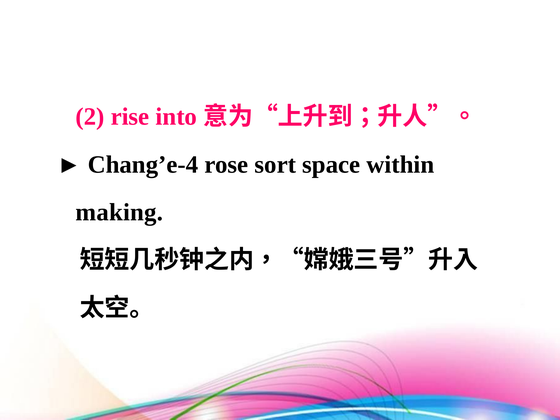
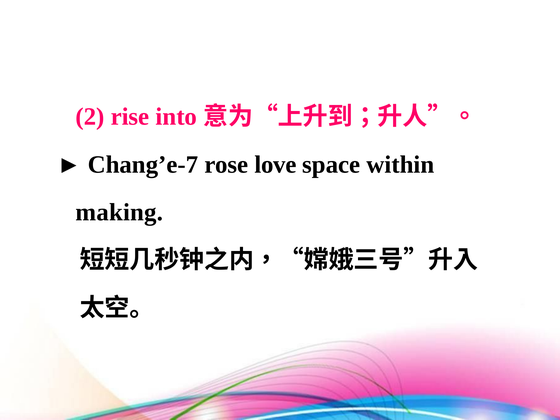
Chang’e-4: Chang’e-4 -> Chang’e-7
sort: sort -> love
